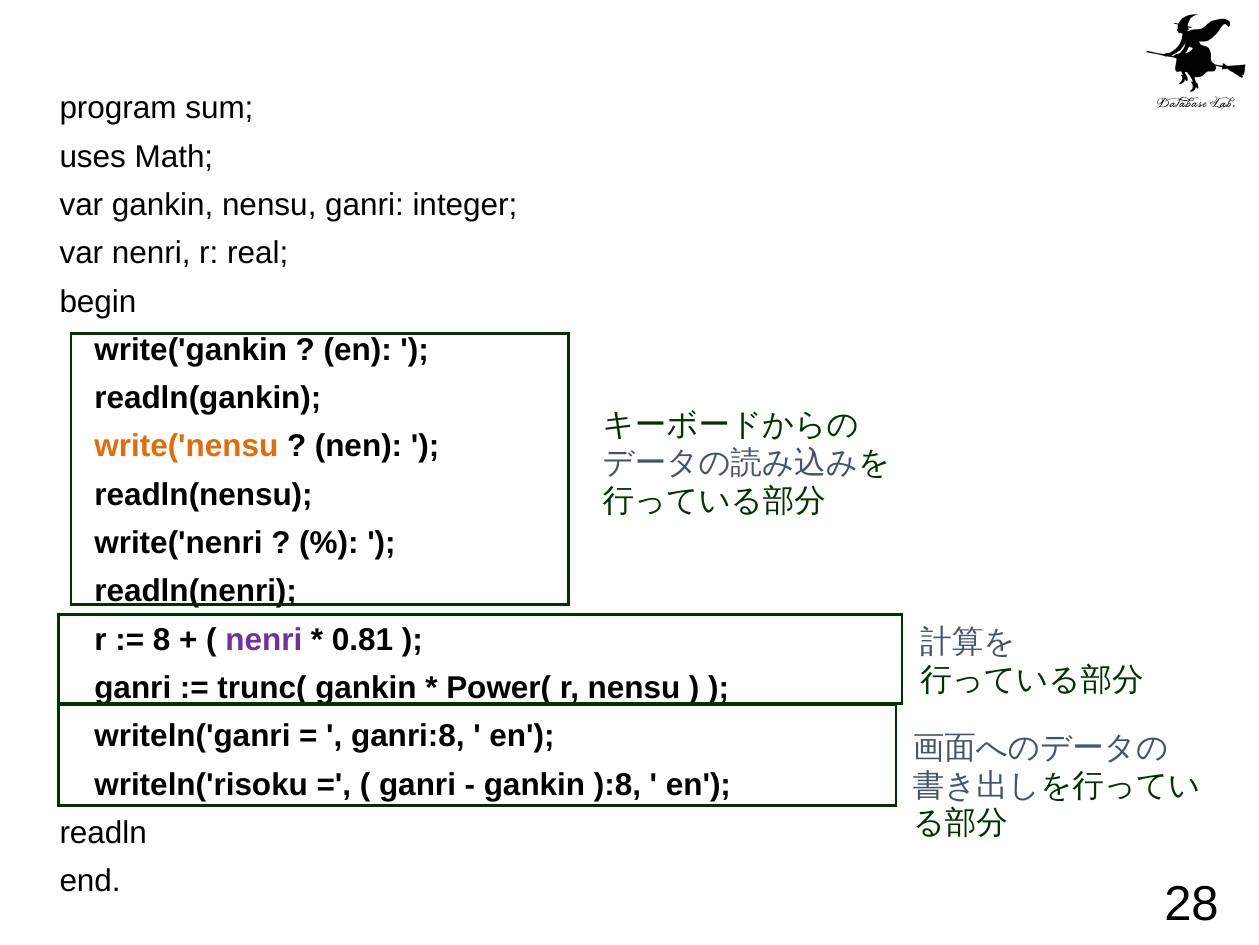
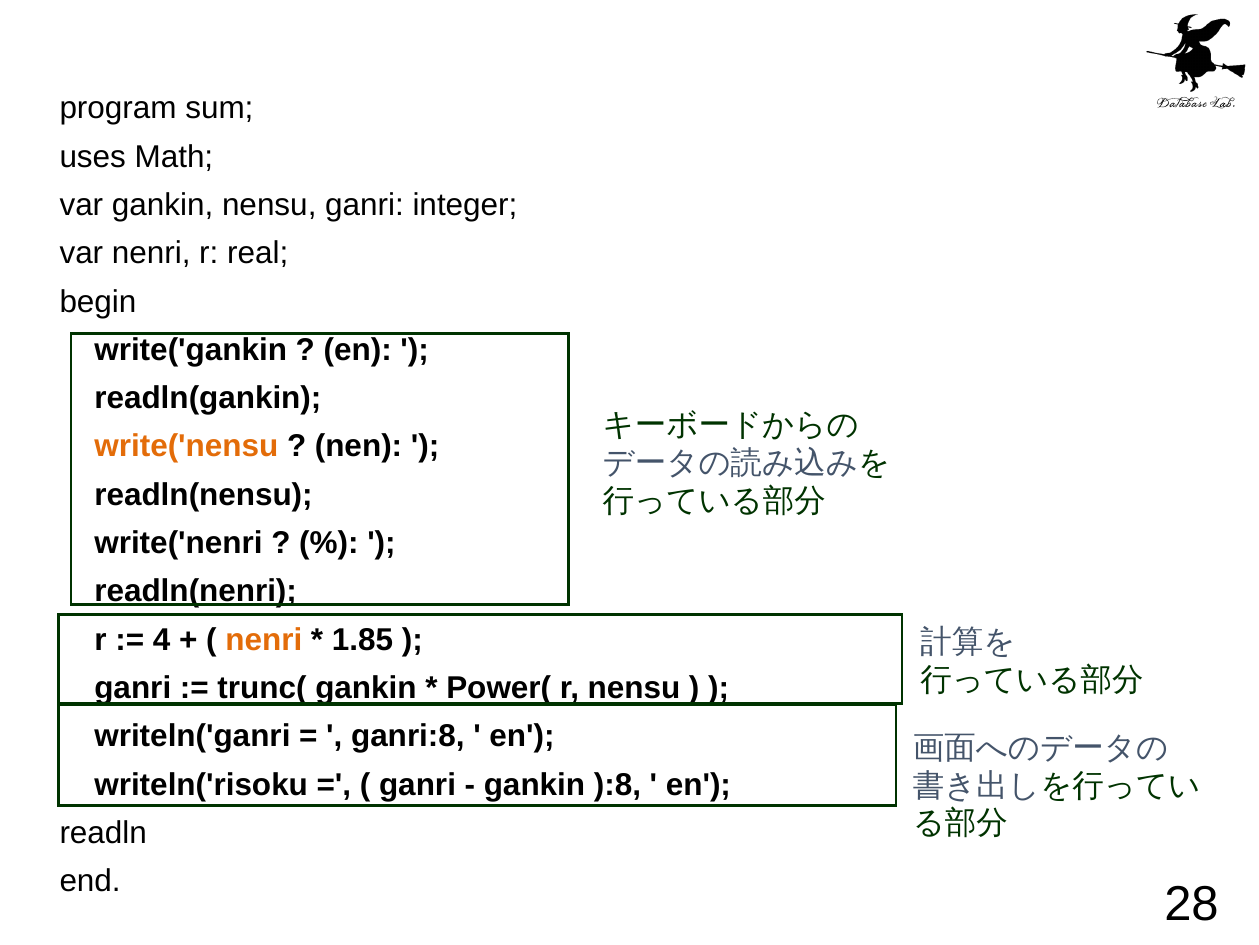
8: 8 -> 4
nenri at (264, 639) colour: purple -> orange
0.81: 0.81 -> 1.85
